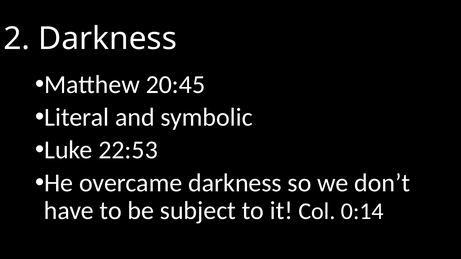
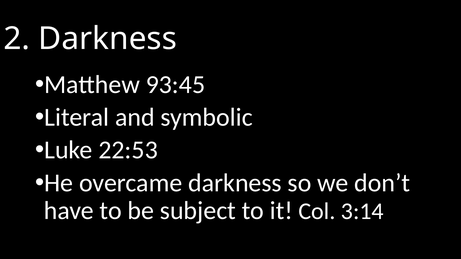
20:45: 20:45 -> 93:45
0:14: 0:14 -> 3:14
